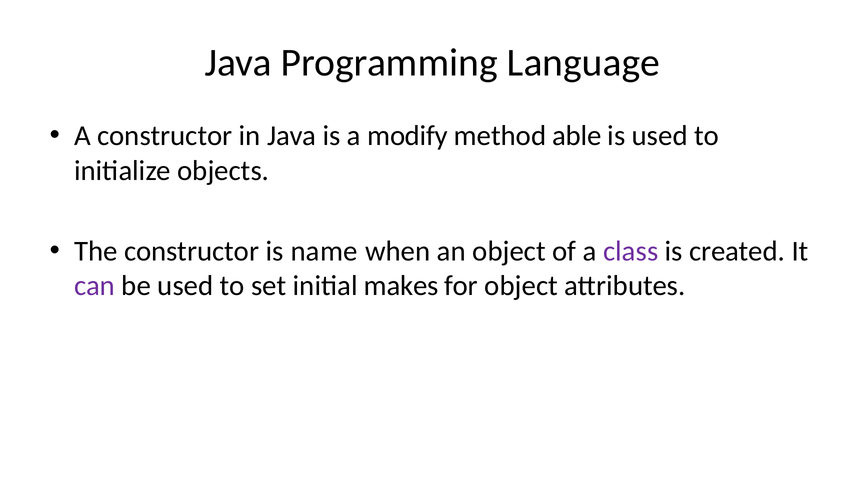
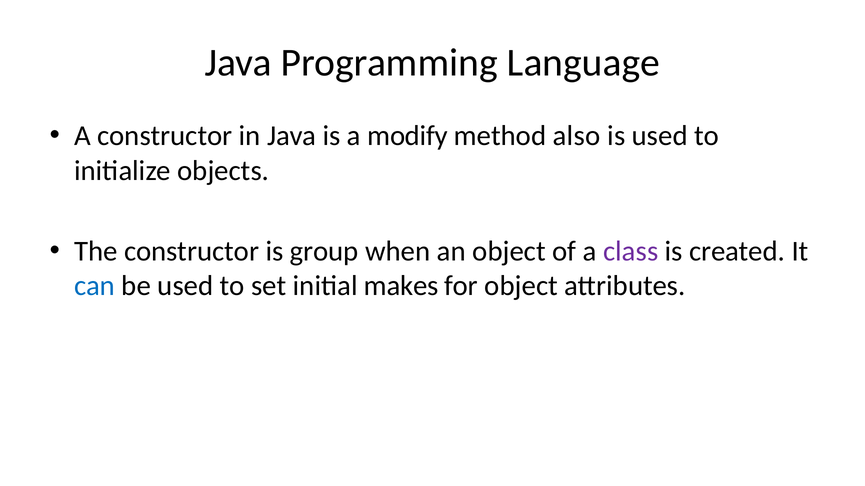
able: able -> also
name: name -> group
can colour: purple -> blue
